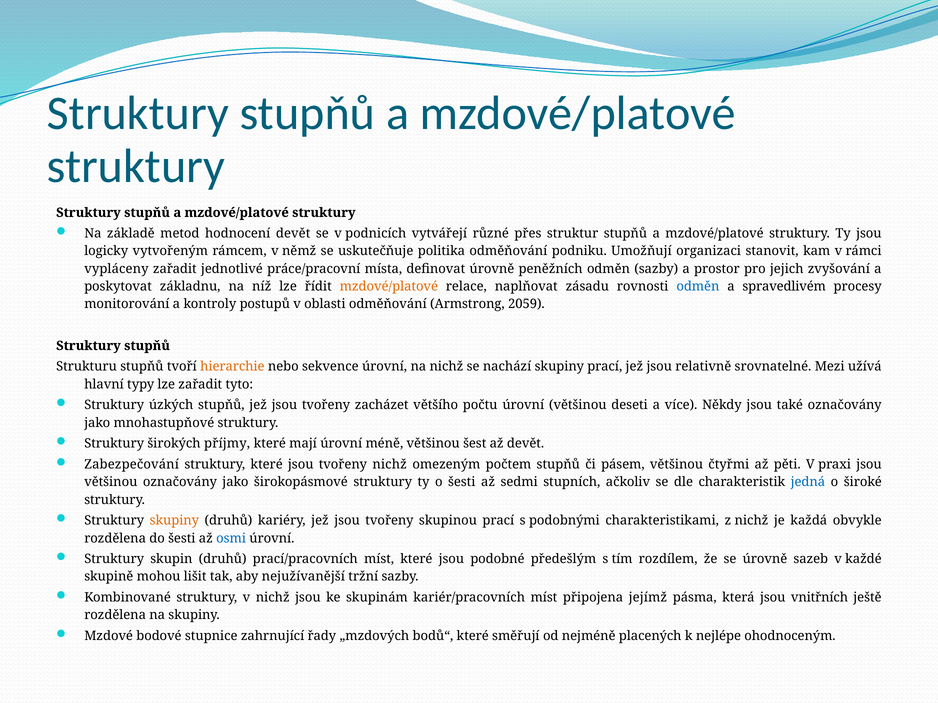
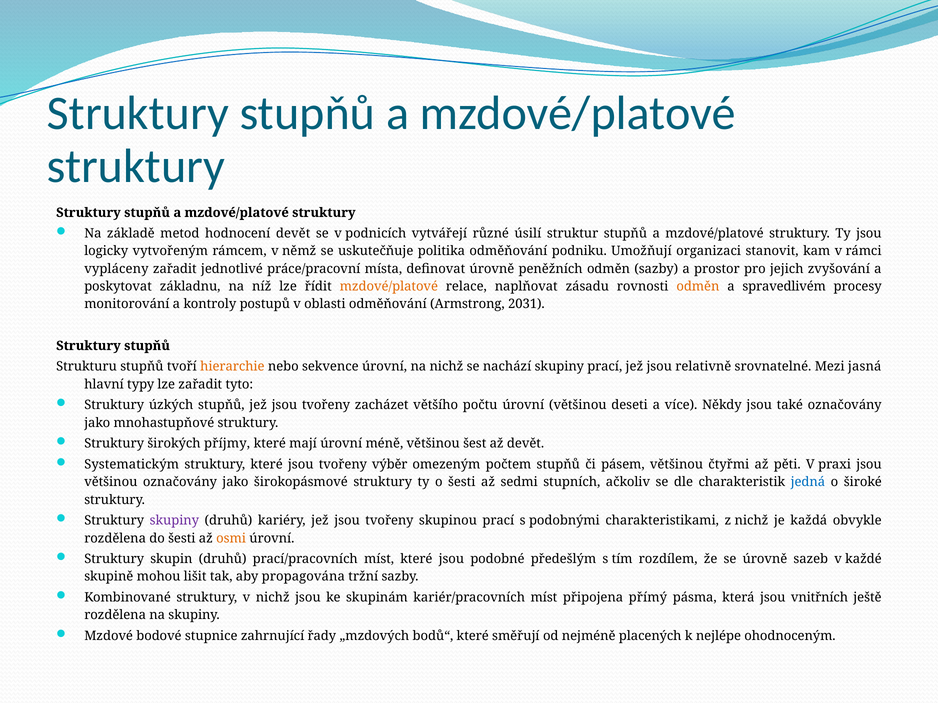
přes: přes -> úsilí
odměn at (698, 287) colour: blue -> orange
2059: 2059 -> 2031
užívá: užívá -> jasná
Zabezpečování: Zabezpečování -> Systematickým
tvořeny nichž: nichž -> výběr
skupiny at (174, 521) colour: orange -> purple
osmi colour: blue -> orange
nejužívanější: nejužívanější -> propagována
jejímž: jejímž -> přímý
